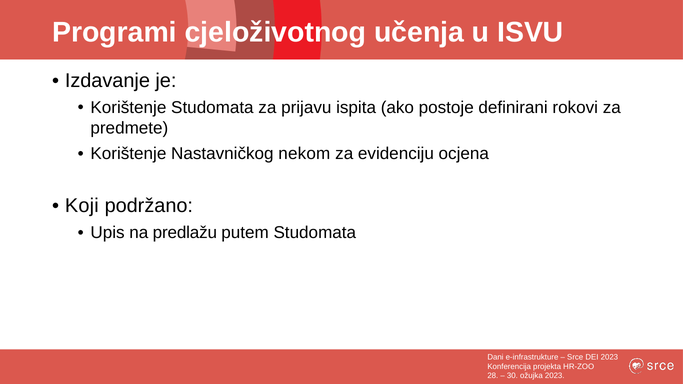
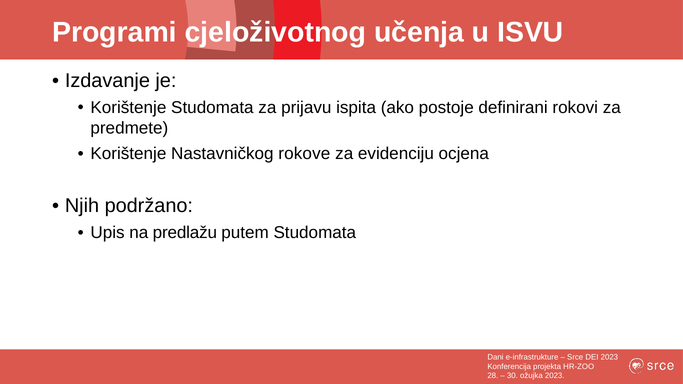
nekom: nekom -> rokove
Koji: Koji -> Njih
